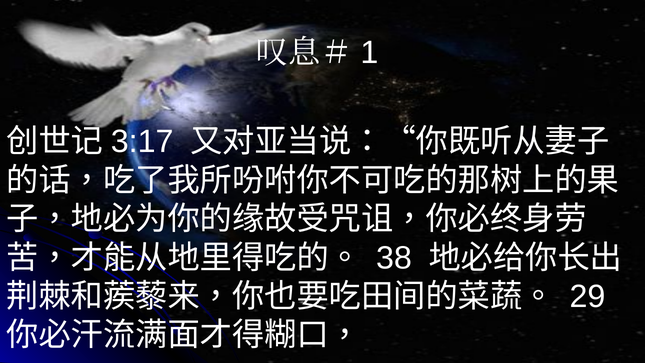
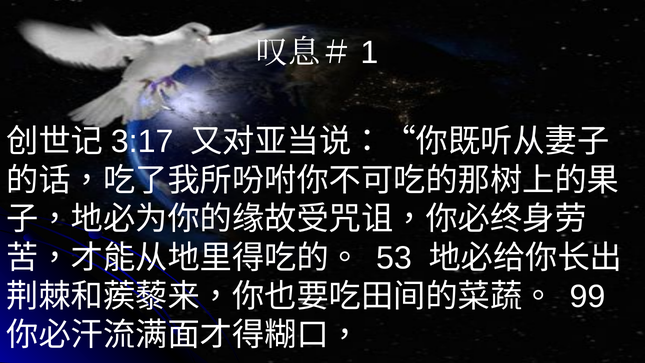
38: 38 -> 53
29: 29 -> 99
